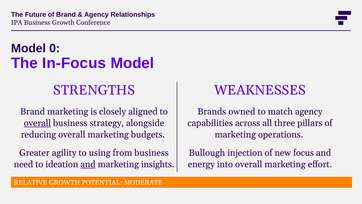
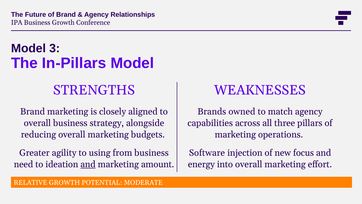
0: 0 -> 3
In-Focus: In-Focus -> In-Pillars
overall at (37, 123) underline: present -> none
Bullough: Bullough -> Software
insights: insights -> amount
